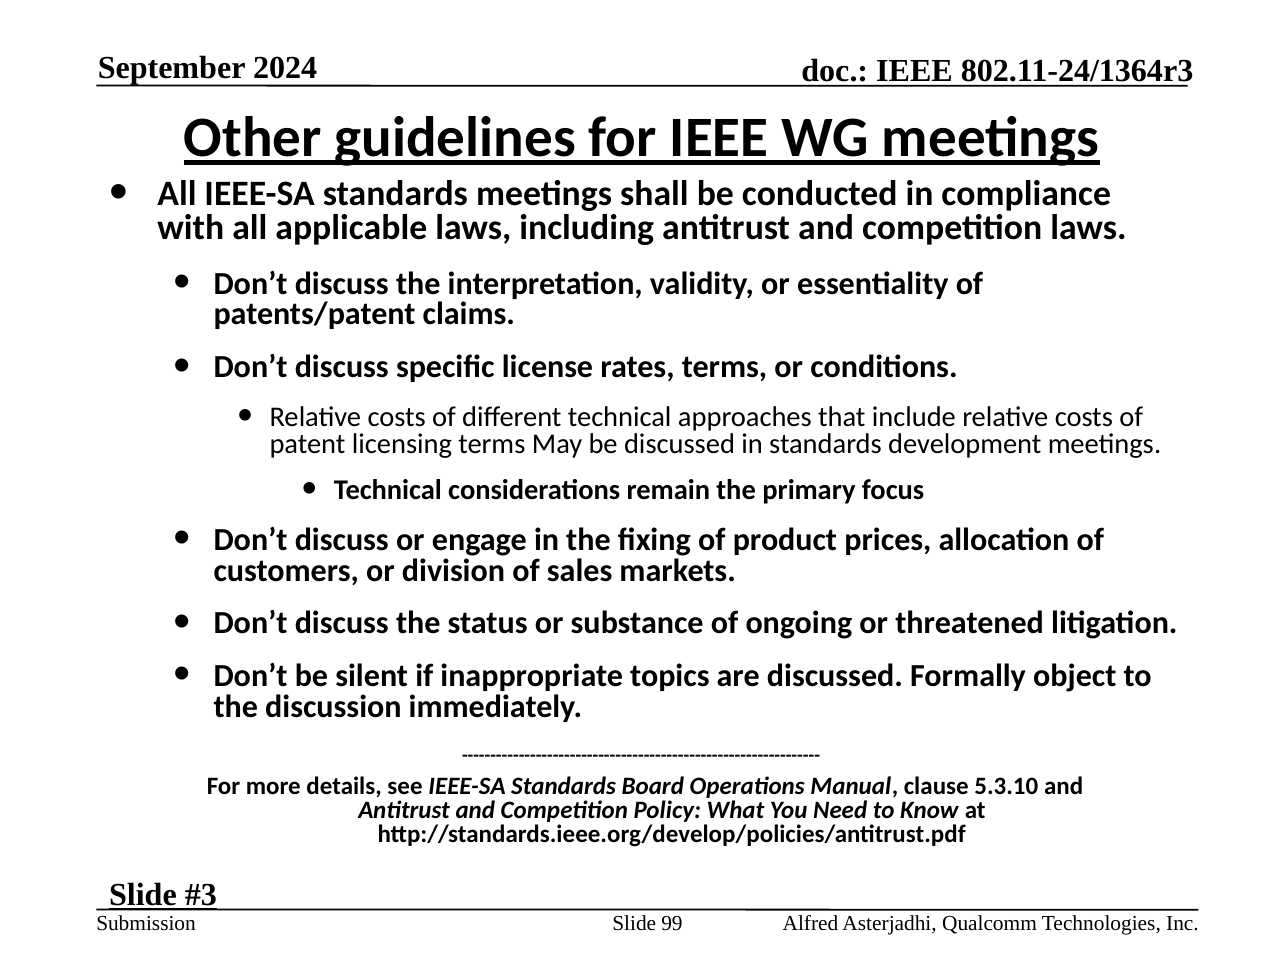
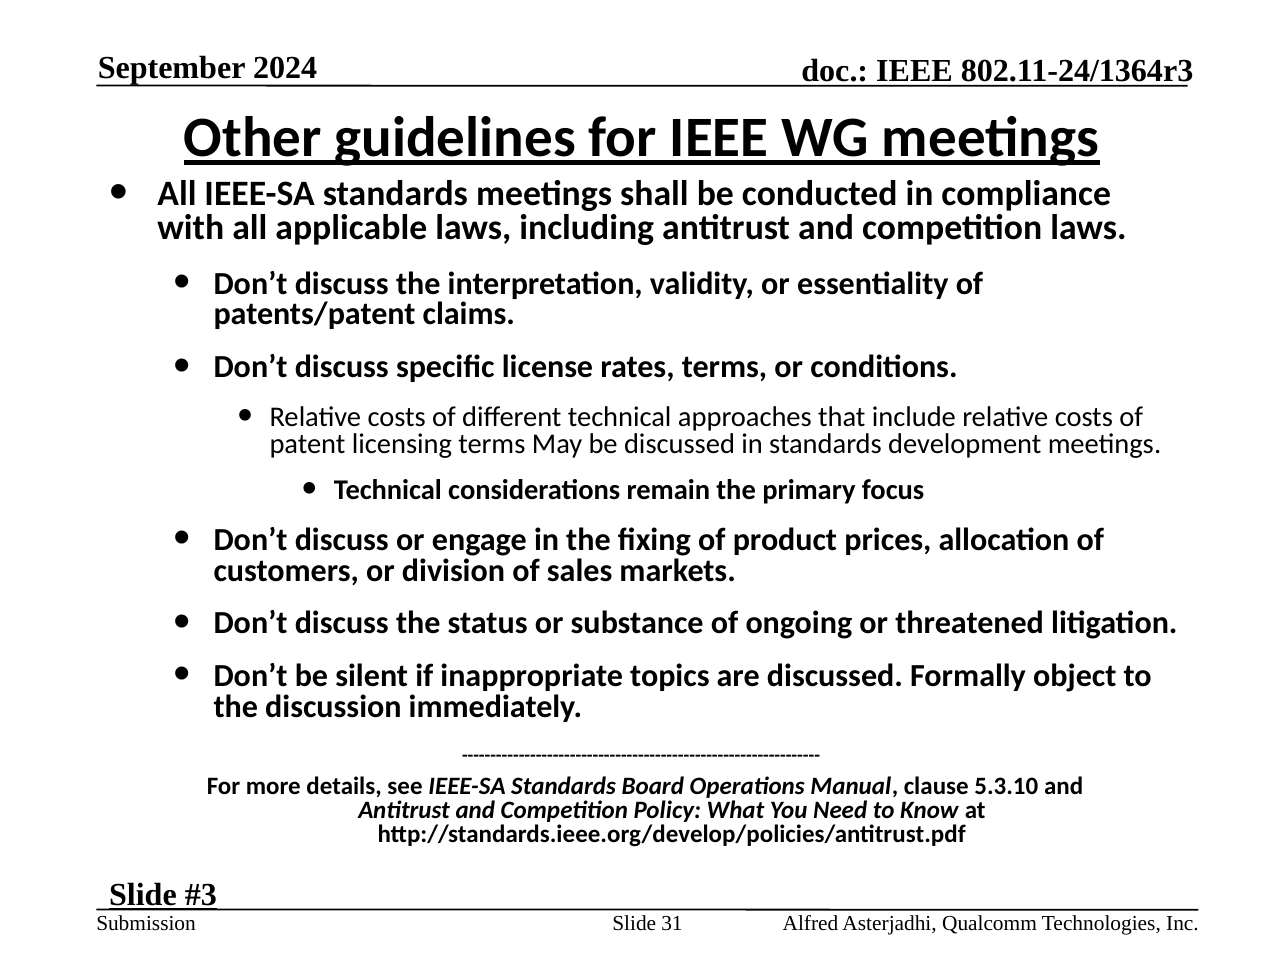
99: 99 -> 31
